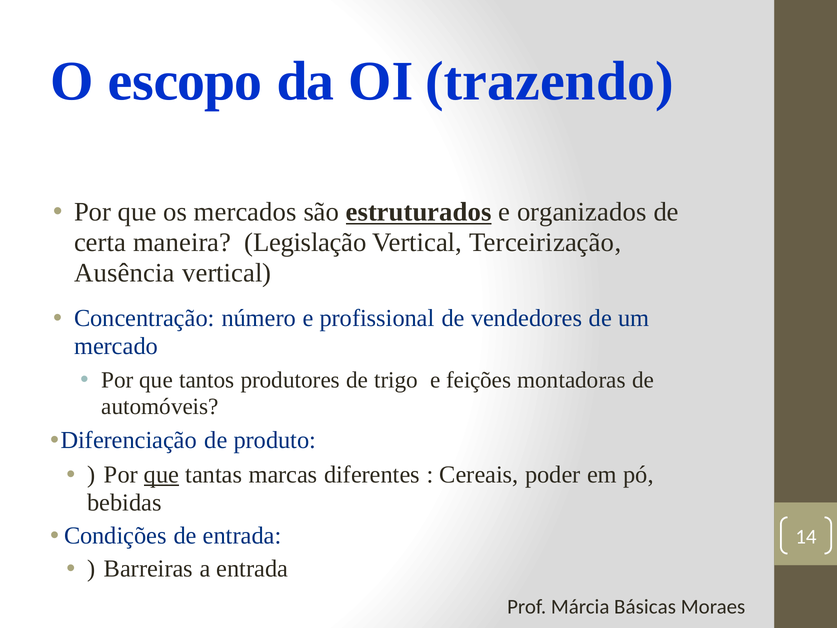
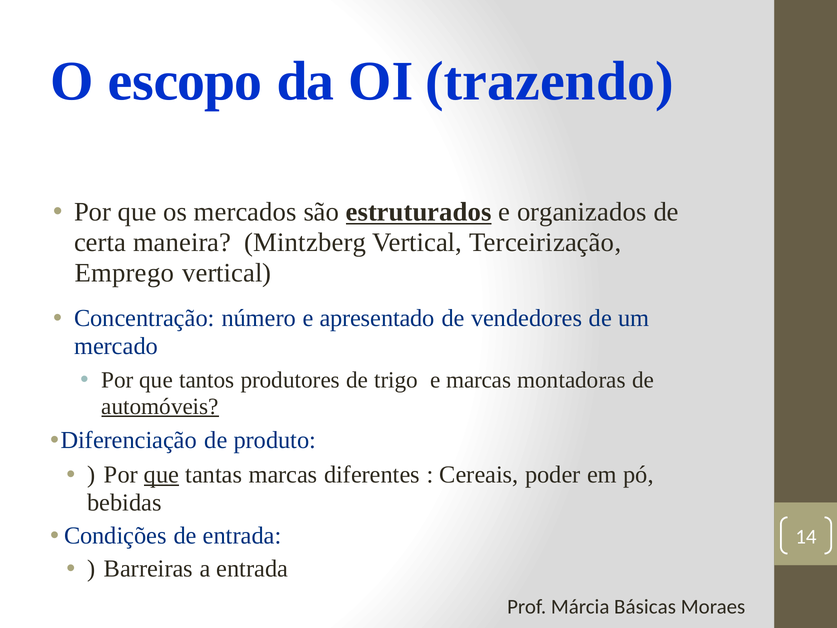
Legislação: Legislação -> Mintzberg
Ausência: Ausência -> Emprego
profissional: profissional -> apresentado
e feições: feições -> marcas
automóveis underline: none -> present
